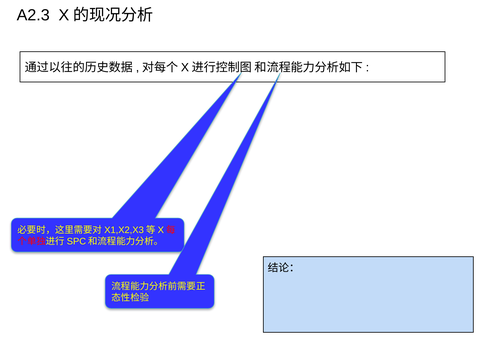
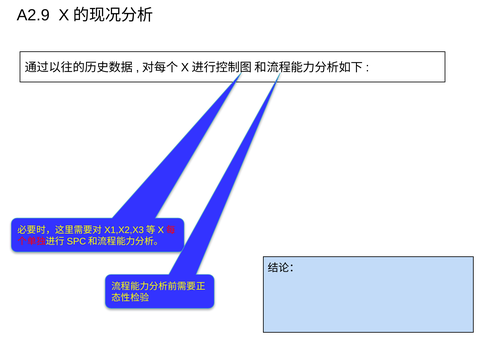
A2.3: A2.3 -> A2.9
